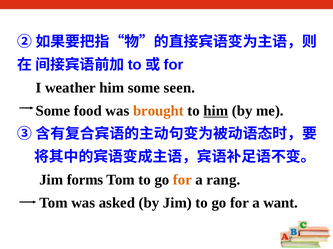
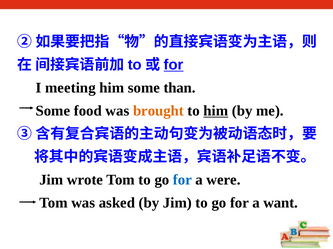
for at (174, 65) underline: none -> present
weather: weather -> meeting
seen: seen -> than
forms: forms -> wrote
for at (182, 180) colour: orange -> blue
rang: rang -> were
